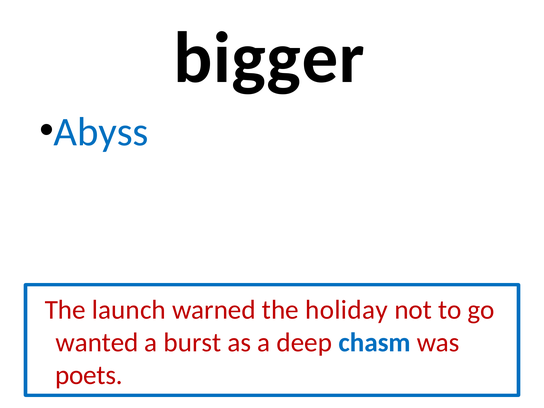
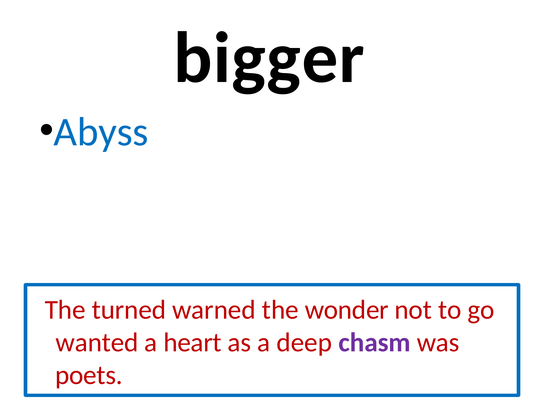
launch: launch -> turned
holiday: holiday -> wonder
burst: burst -> heart
chasm colour: blue -> purple
